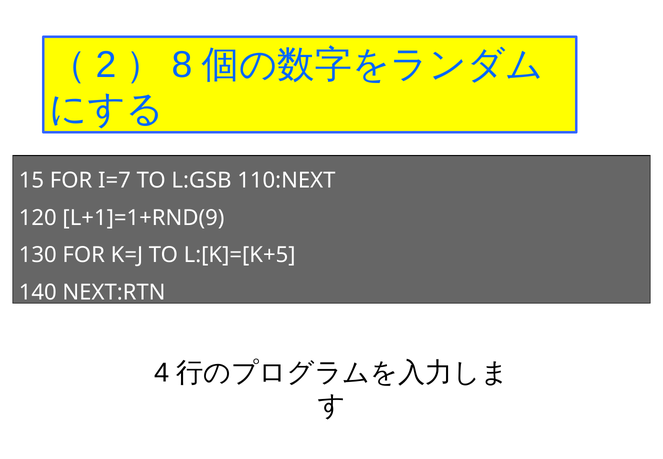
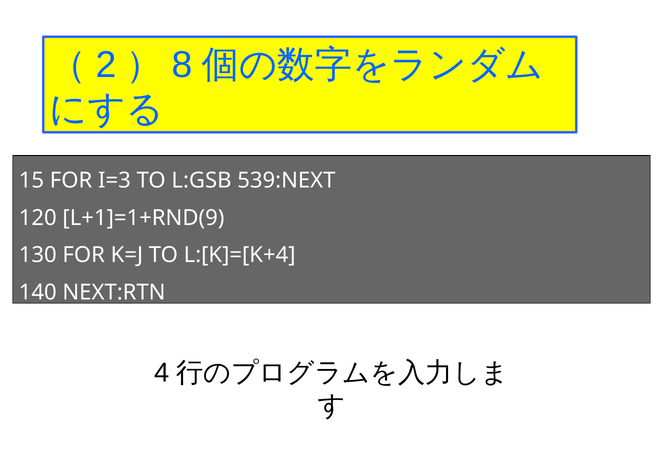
I=7: I=7 -> I=3
110:NEXT: 110:NEXT -> 539:NEXT
L:[K]=[K+5: L:[K]=[K+5 -> L:[K]=[K+4
